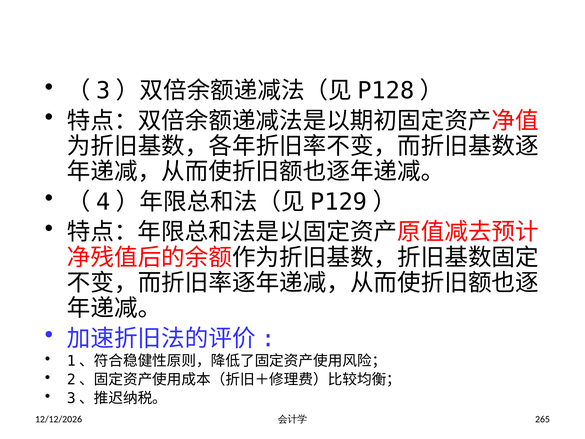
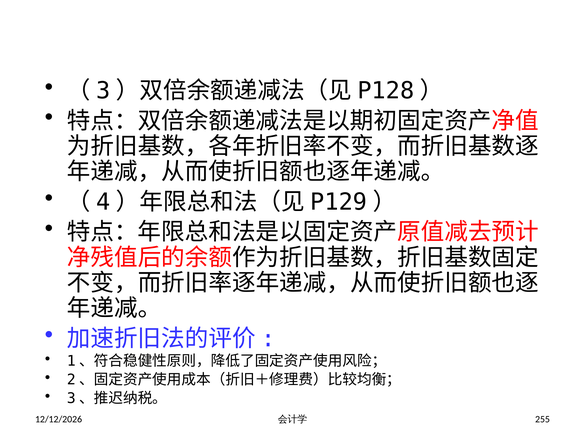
265: 265 -> 255
